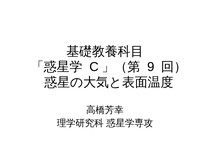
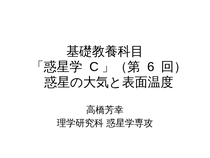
9: 9 -> 6
